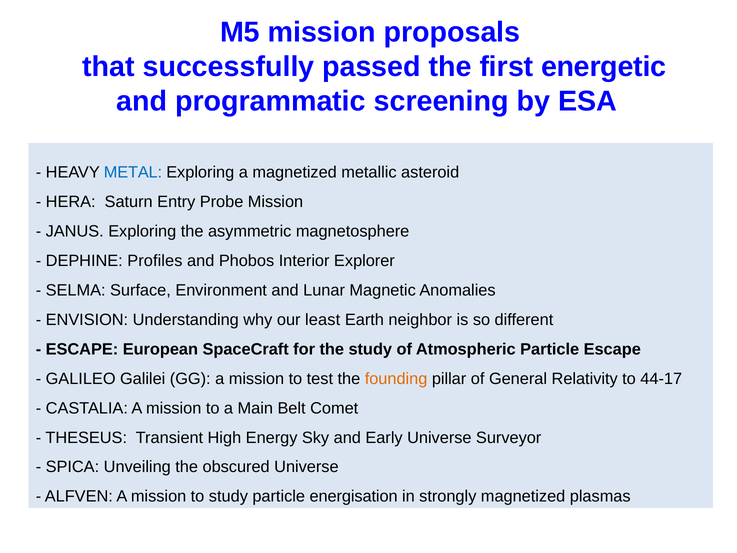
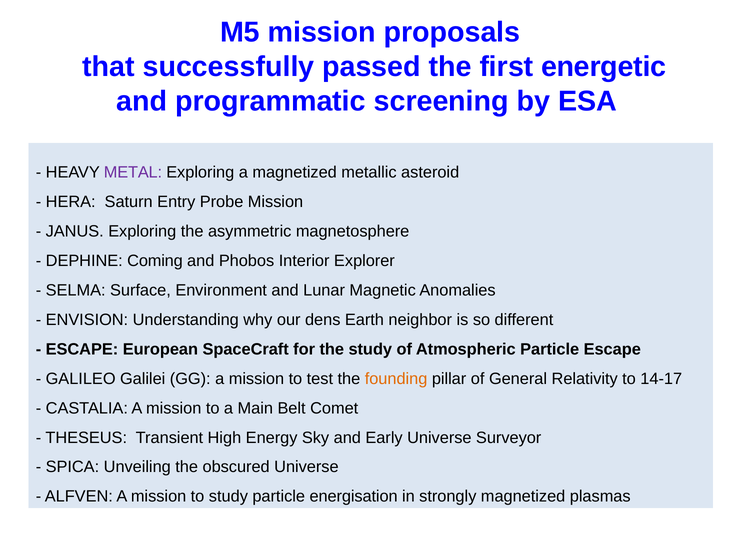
METAL colour: blue -> purple
Profiles: Profiles -> Coming
least: least -> dens
44-17: 44-17 -> 14-17
